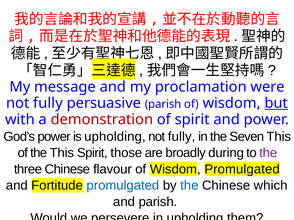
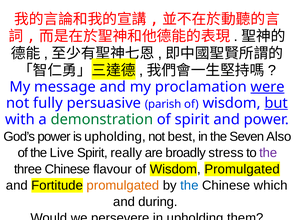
were underline: none -> present
demonstration colour: red -> green
fully at (182, 137): fully -> best
Seven This: This -> Also
the This: This -> Live
those: those -> really
during: during -> stress
promulgated at (123, 186) colour: blue -> orange
and parish: parish -> during
